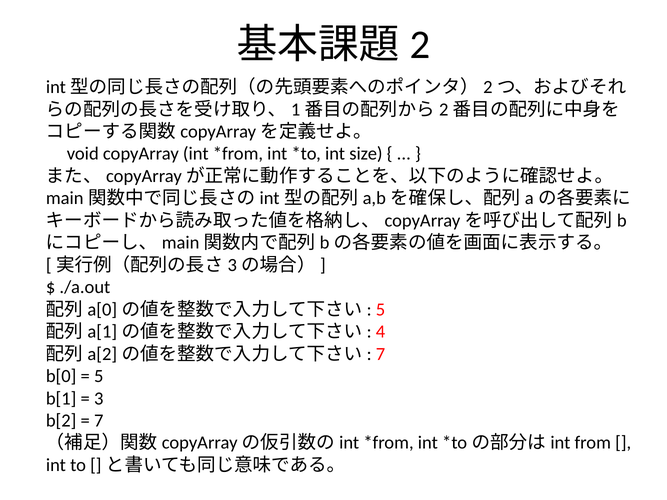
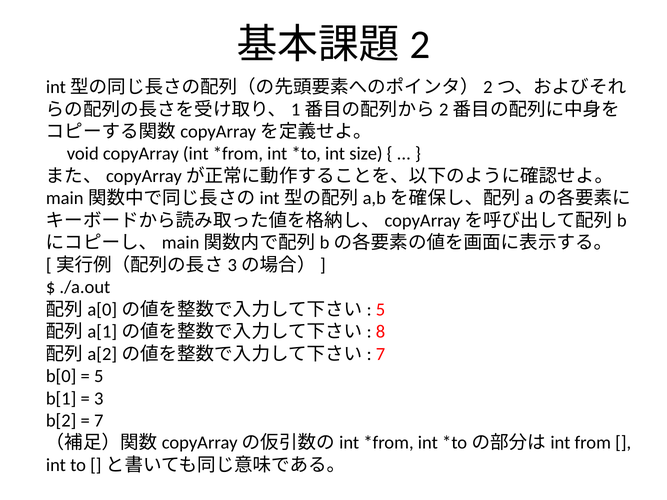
4: 4 -> 8
